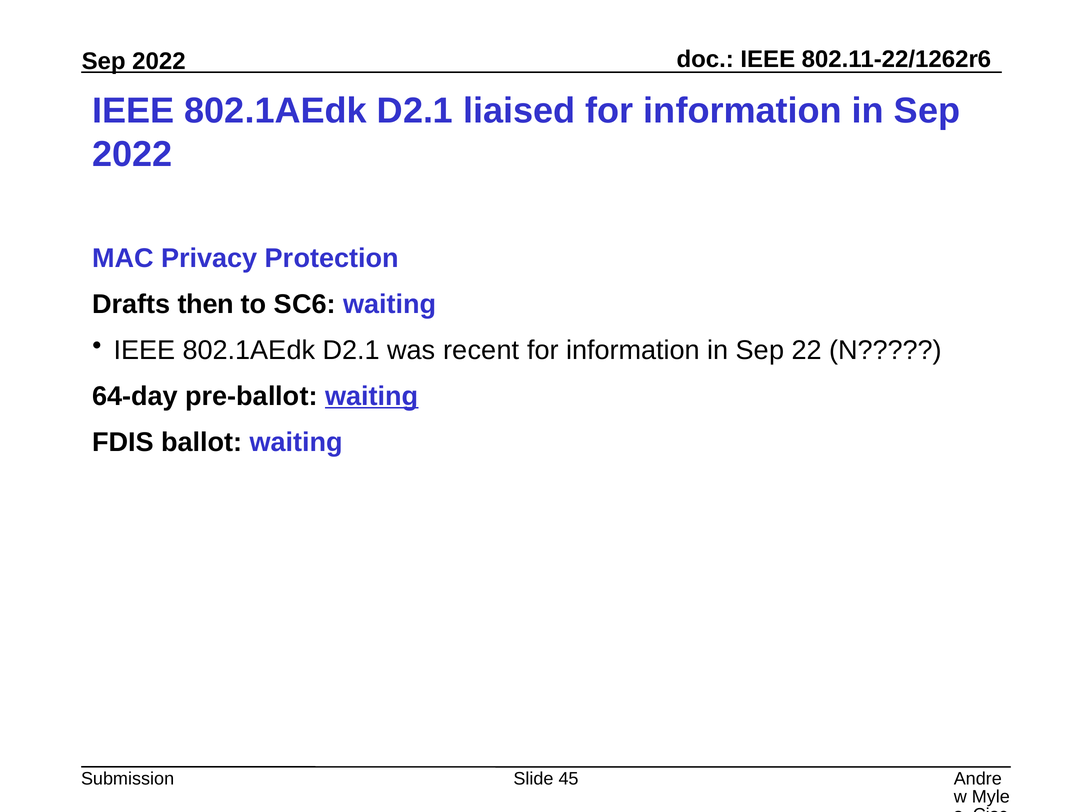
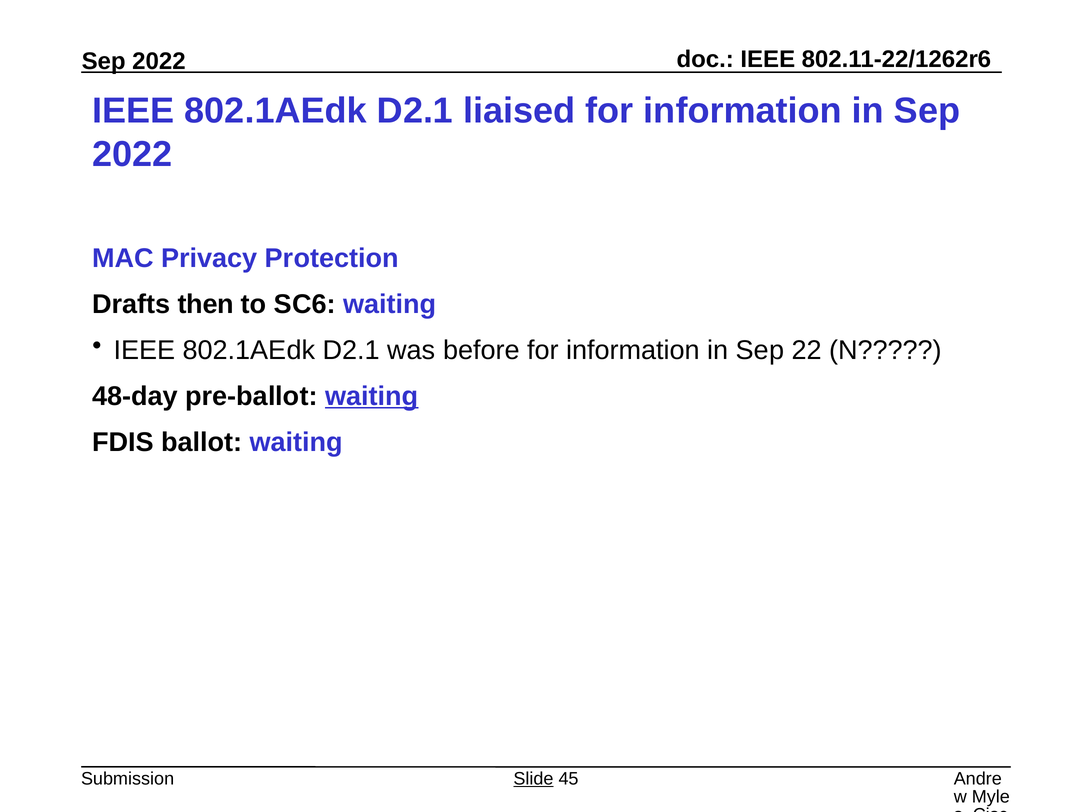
recent: recent -> before
64-day: 64-day -> 48-day
Slide underline: none -> present
